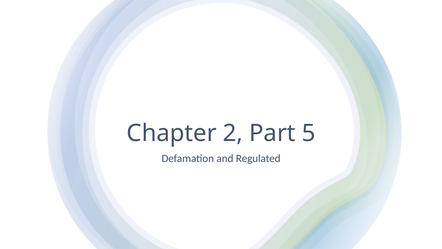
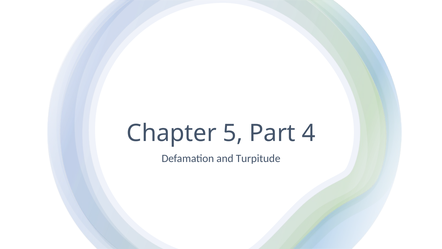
2: 2 -> 5
5: 5 -> 4
Regulated: Regulated -> Turpitude
